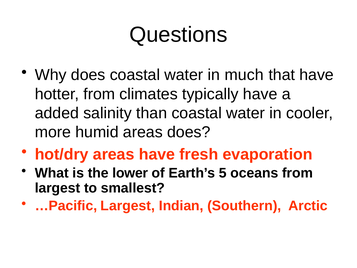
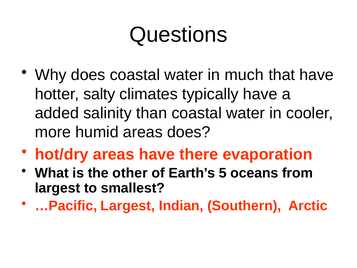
hotter from: from -> salty
fresh: fresh -> there
lower: lower -> other
